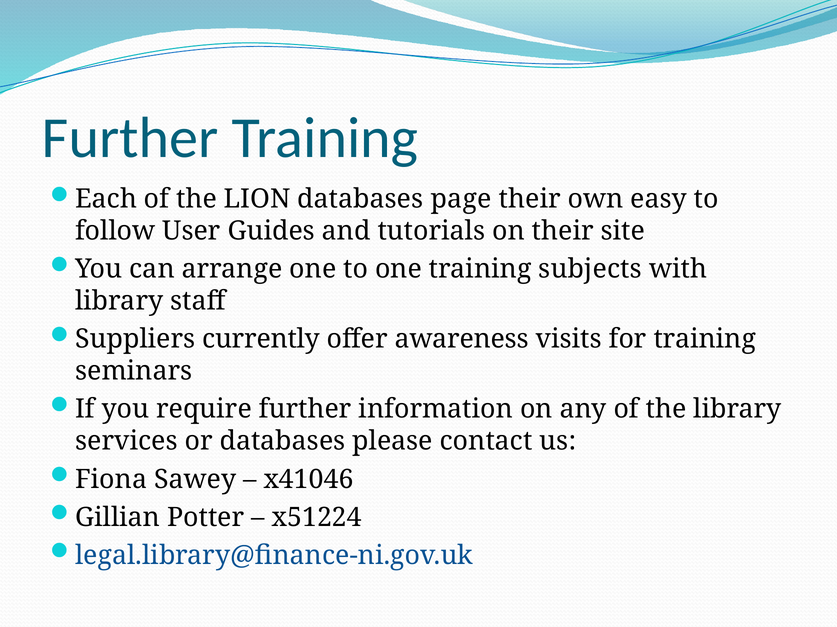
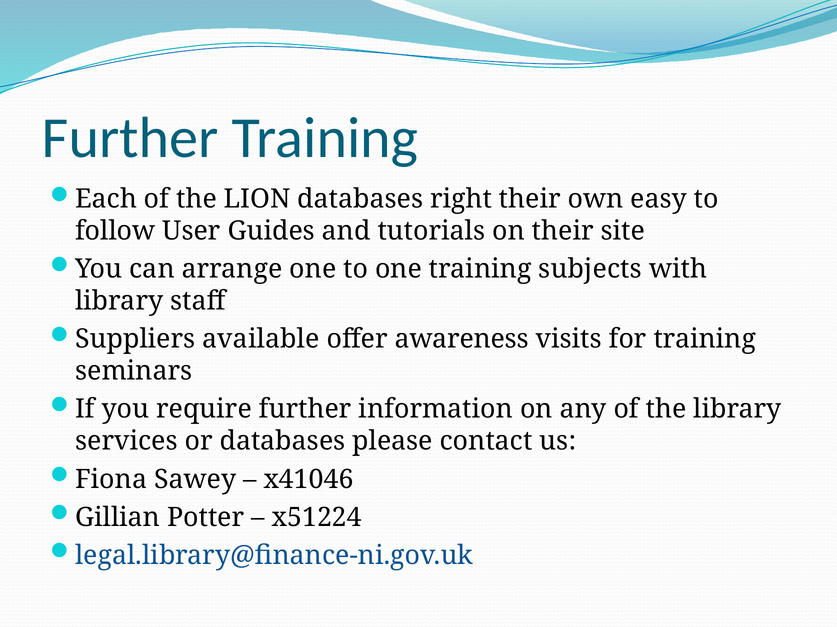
page: page -> right
currently: currently -> available
